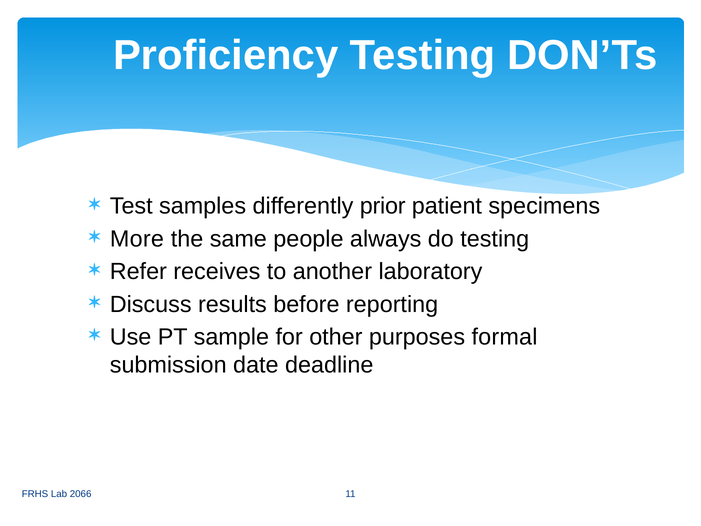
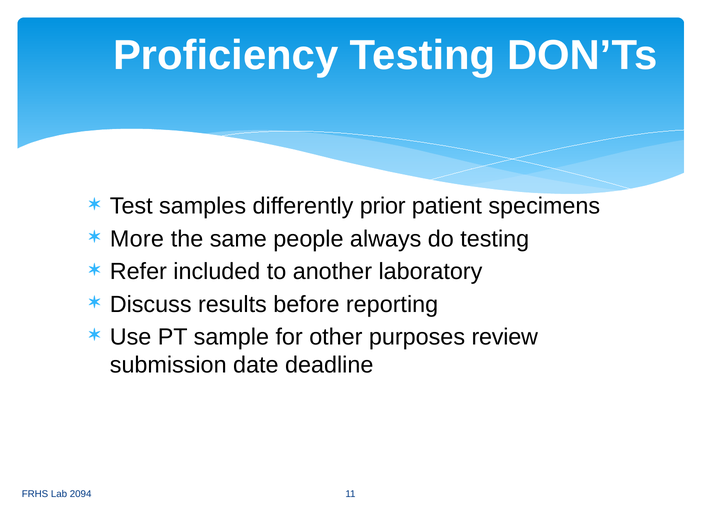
receives: receives -> included
formal: formal -> review
2066: 2066 -> 2094
